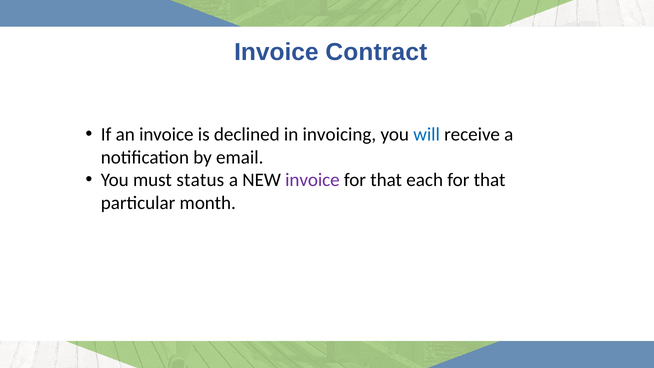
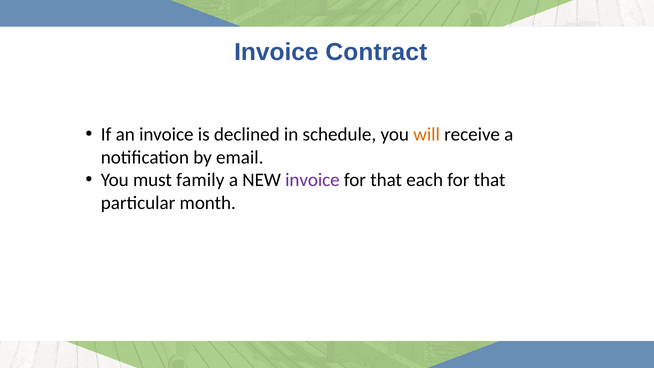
invoicing: invoicing -> schedule
will colour: blue -> orange
status: status -> family
